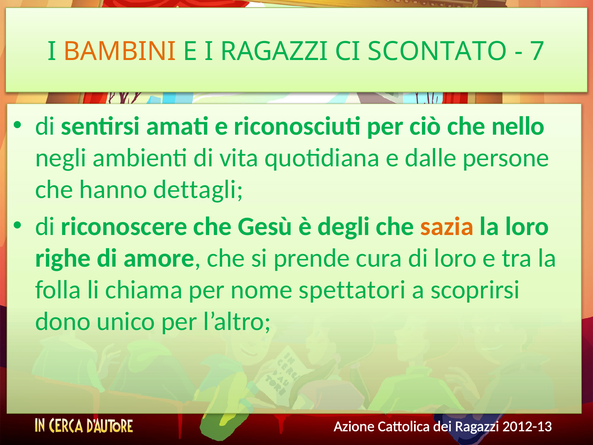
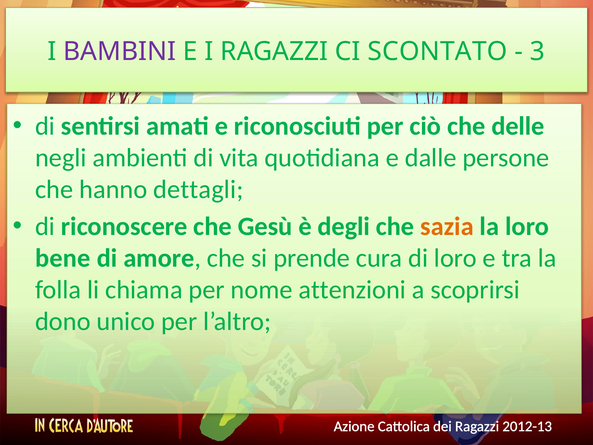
BAMBINI colour: orange -> purple
7: 7 -> 3
nello: nello -> delle
righe: righe -> bene
spettatori: spettatori -> attenzioni
